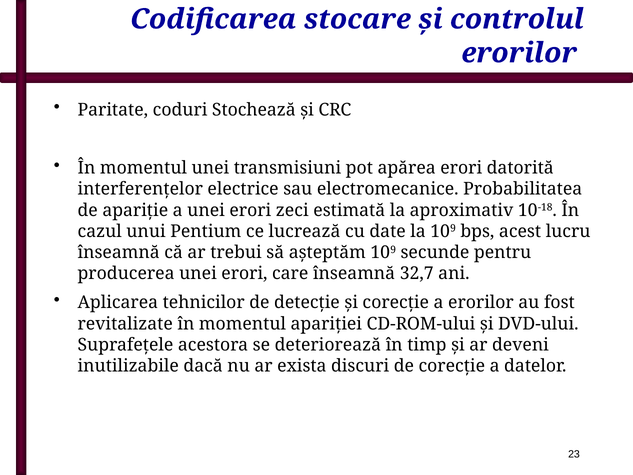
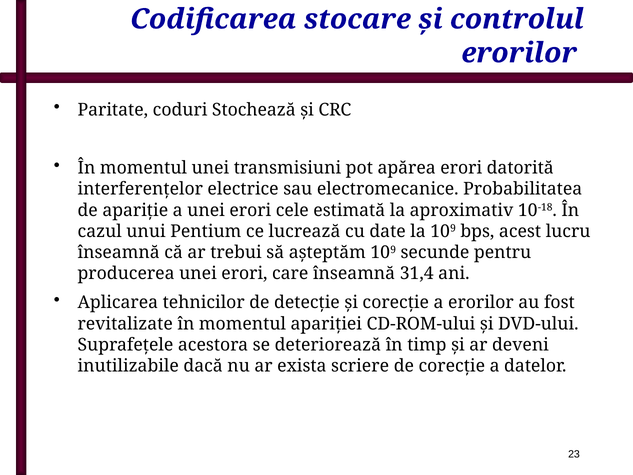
zeci: zeci -> cele
32,7: 32,7 -> 31,4
discuri: discuri -> scriere
